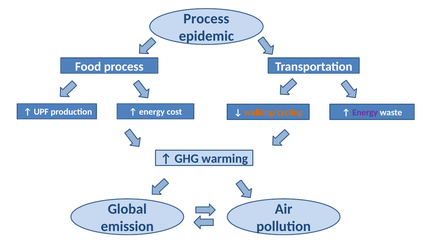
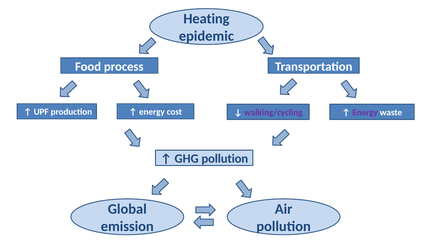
Process at (206, 19): Process -> Heating
walking/cycling colour: orange -> purple
GHG warming: warming -> pollution
